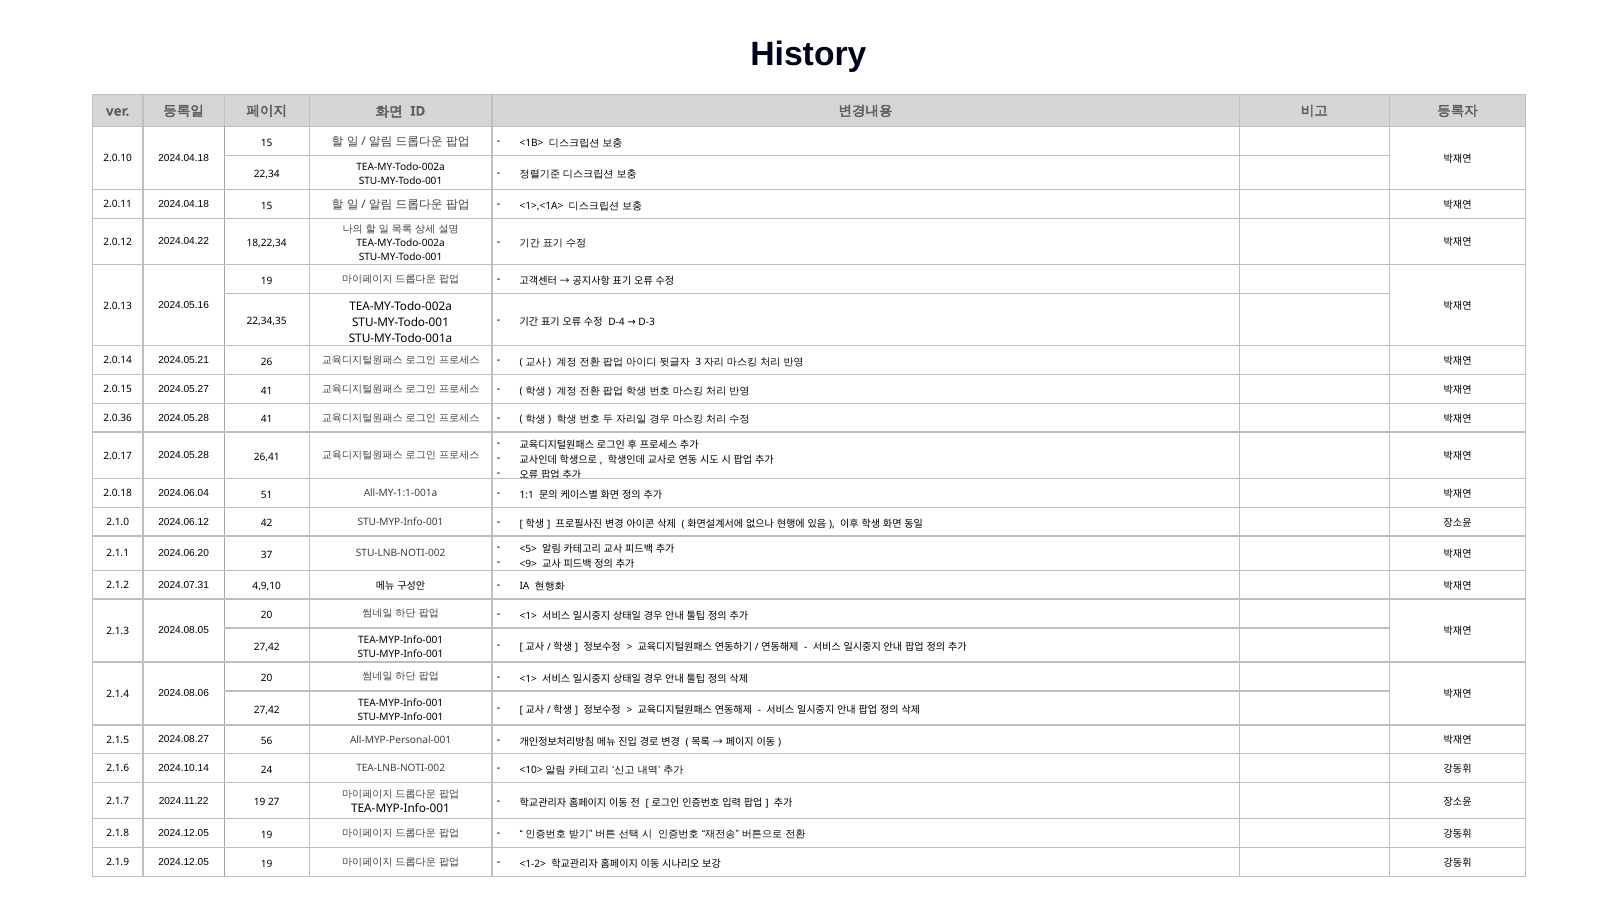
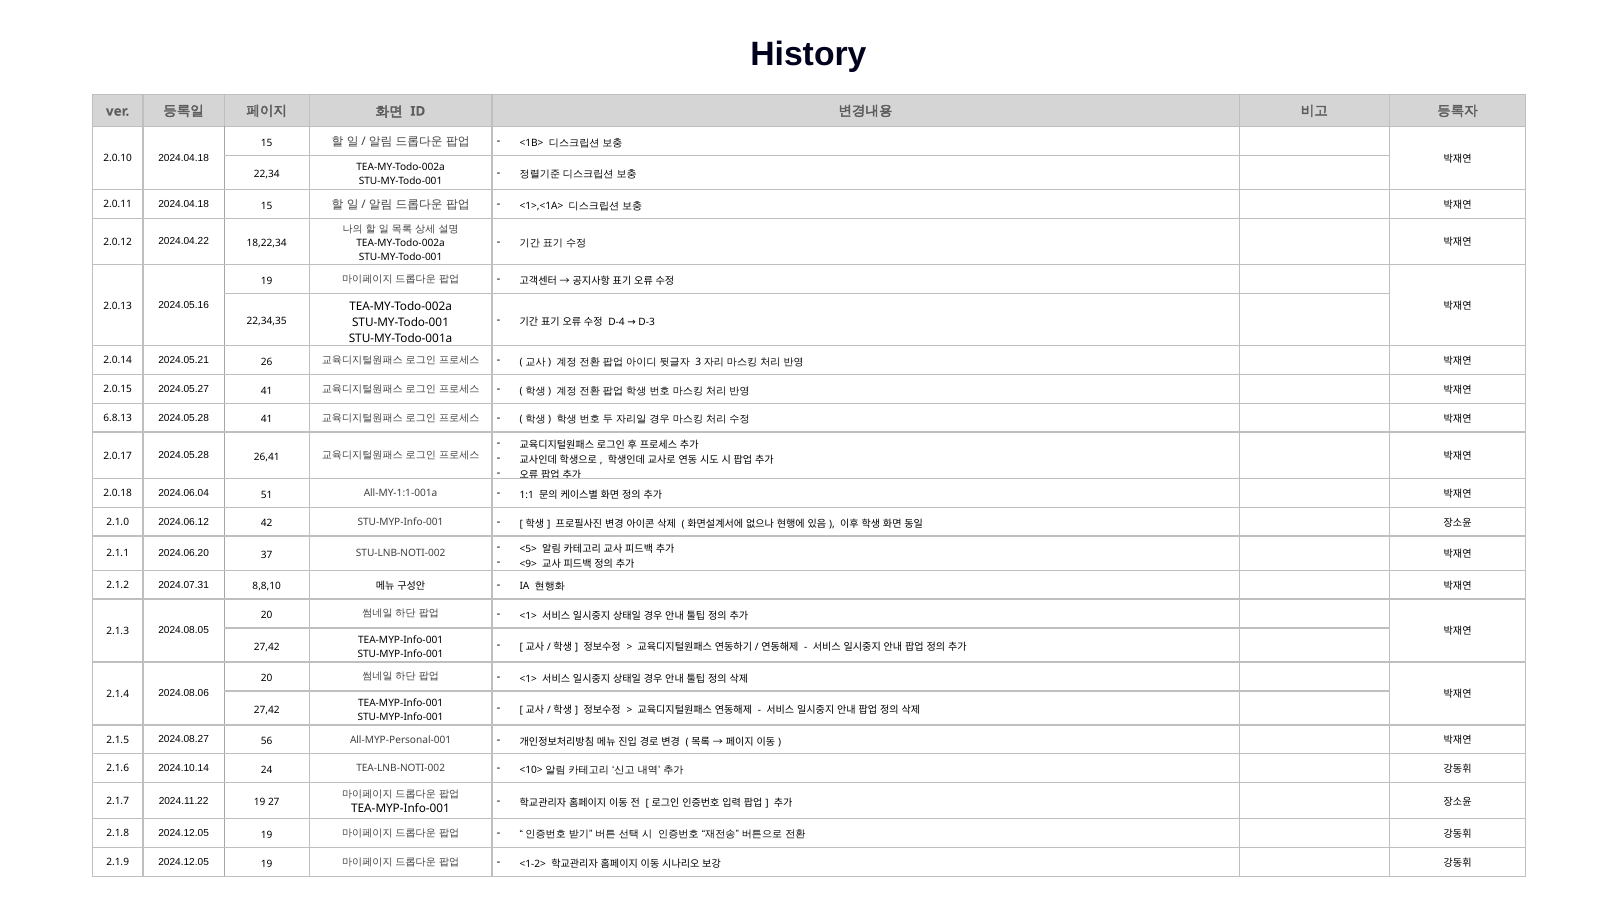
2.0.36: 2.0.36 -> 6.8.13
4,9,10: 4,9,10 -> 8,8,10
